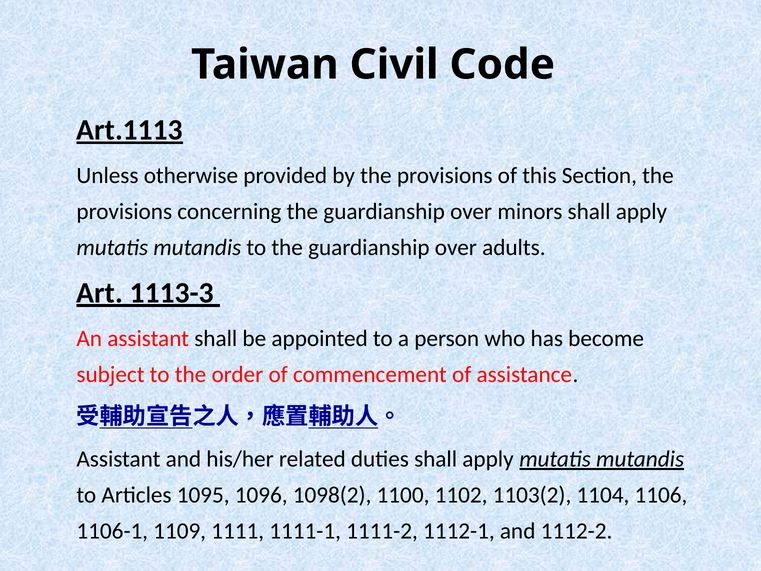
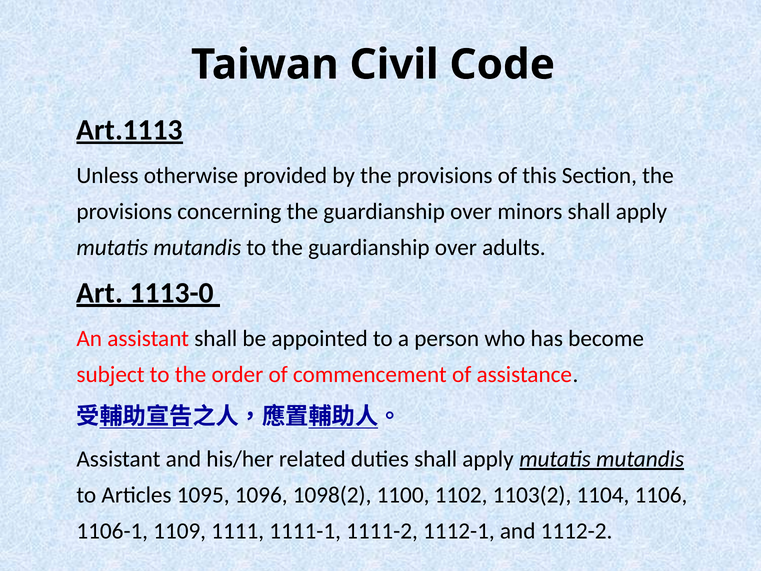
1113-3: 1113-3 -> 1113-0
